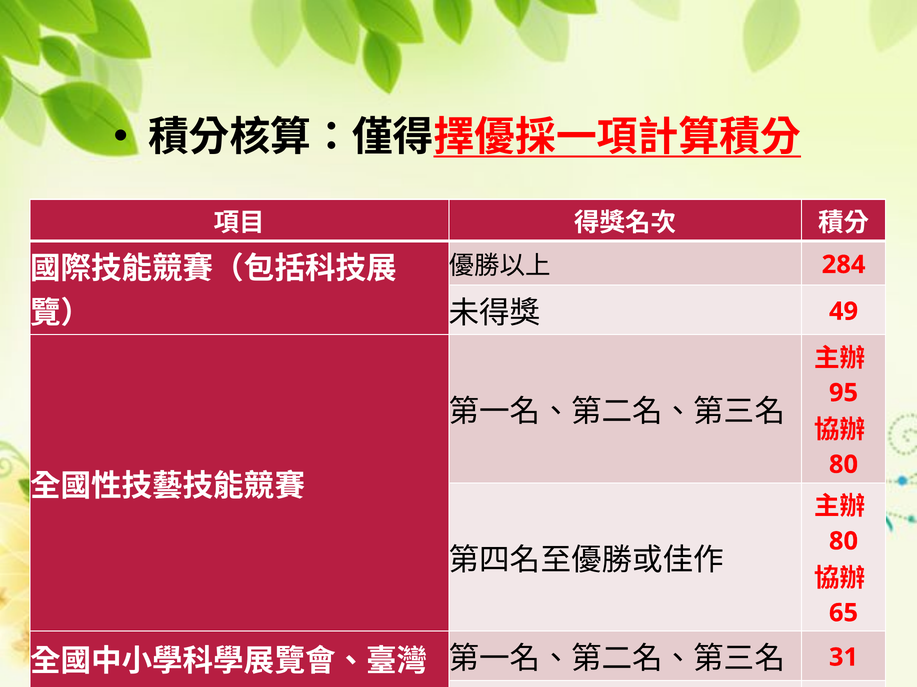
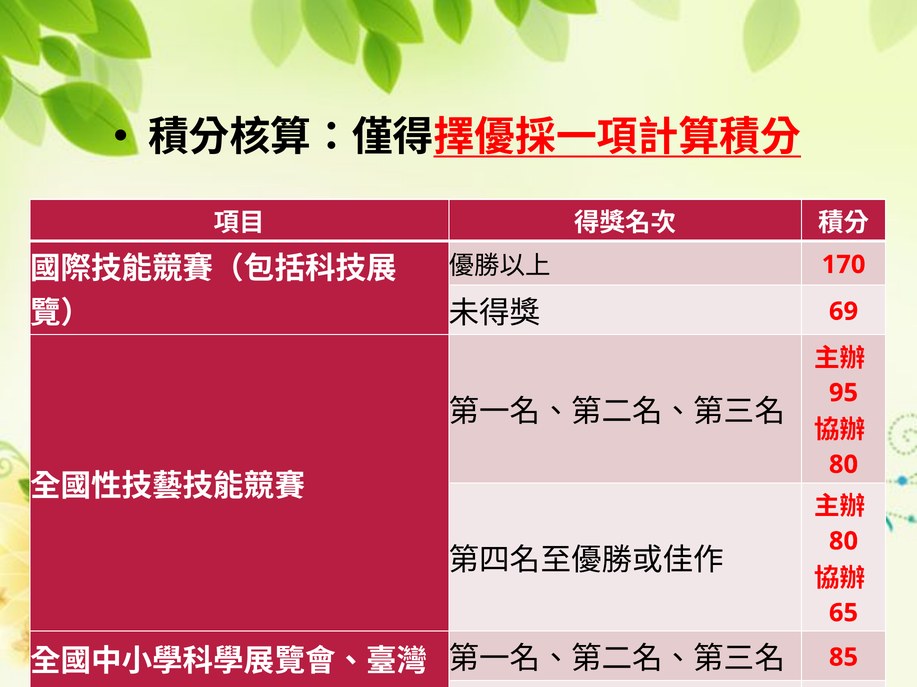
284: 284 -> 170
49: 49 -> 69
31: 31 -> 85
